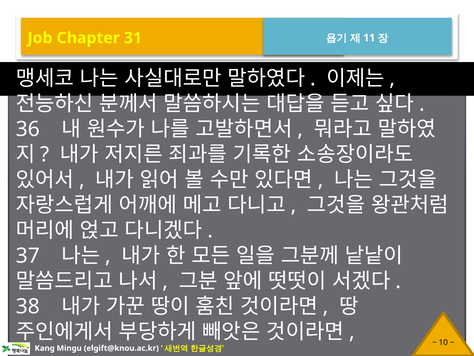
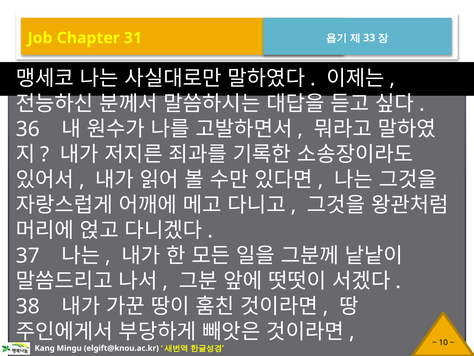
11: 11 -> 33
